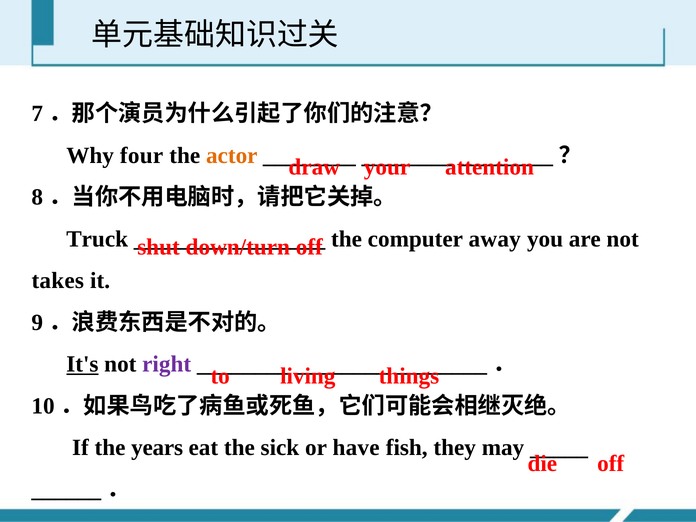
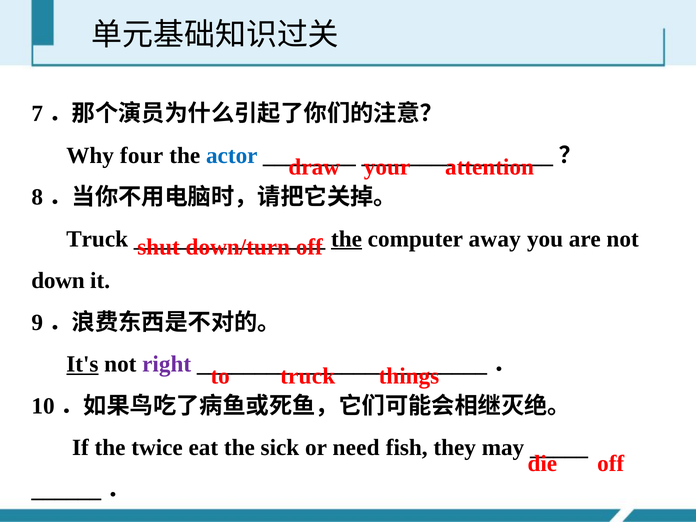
actor colour: orange -> blue
the at (347, 239) underline: none -> present
takes: takes -> down
living at (308, 376): living -> truck
years: years -> twice
have: have -> need
